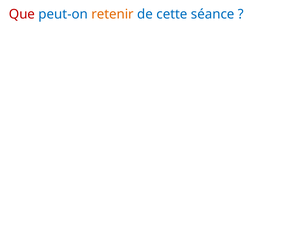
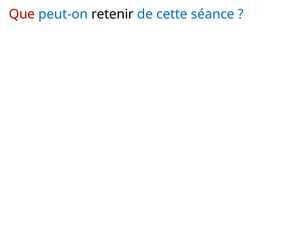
retenir colour: orange -> black
